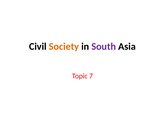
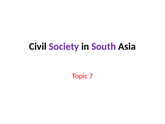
Society colour: orange -> purple
